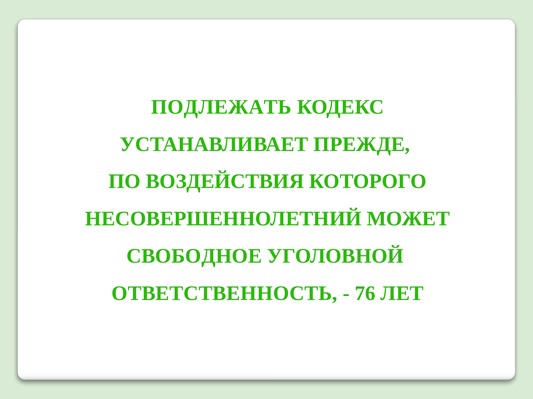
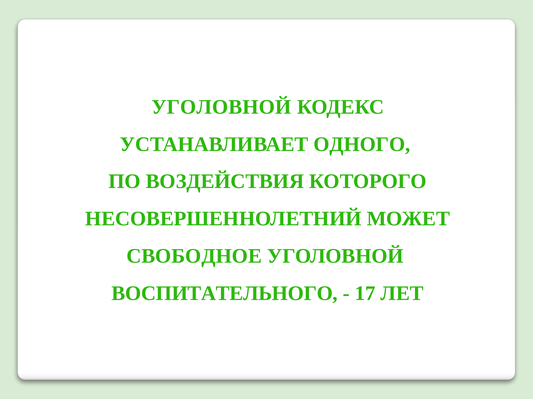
ПОДЛЕЖАТЬ at (221, 107): ПОДЛЕЖАТЬ -> УГОЛОВНОЙ
ПРЕЖДЕ: ПРЕЖДЕ -> ОДНОГО
ОТВЕТСТВЕННОСТЬ: ОТВЕТСТВЕННОСТЬ -> ВОСПИТАТЕЛЬНОГО
76: 76 -> 17
